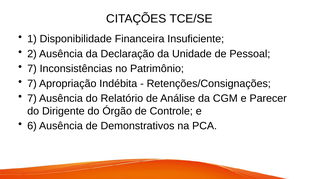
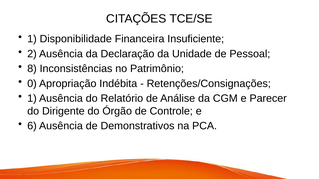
7 at (32, 69): 7 -> 8
7 at (32, 84): 7 -> 0
7 at (32, 99): 7 -> 1
